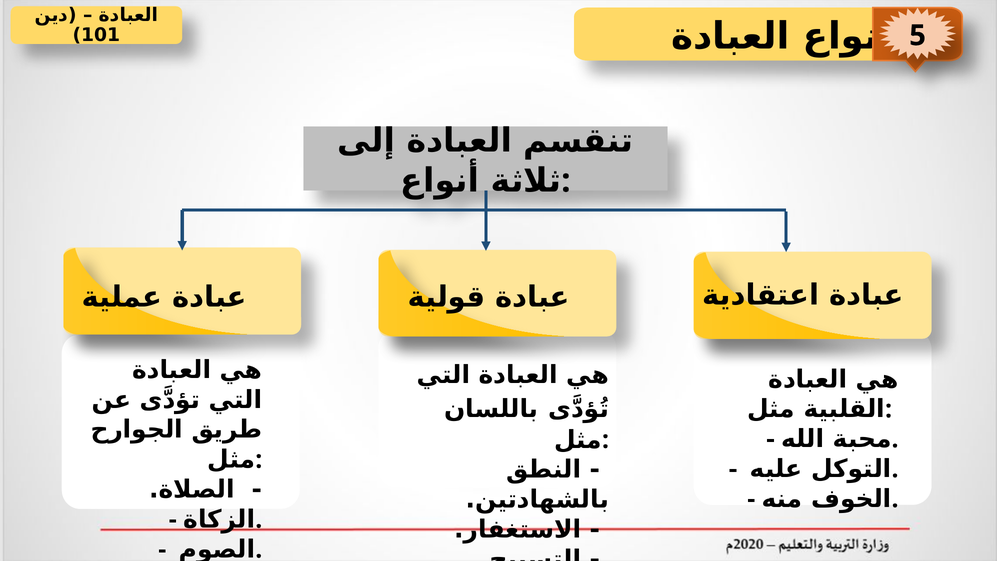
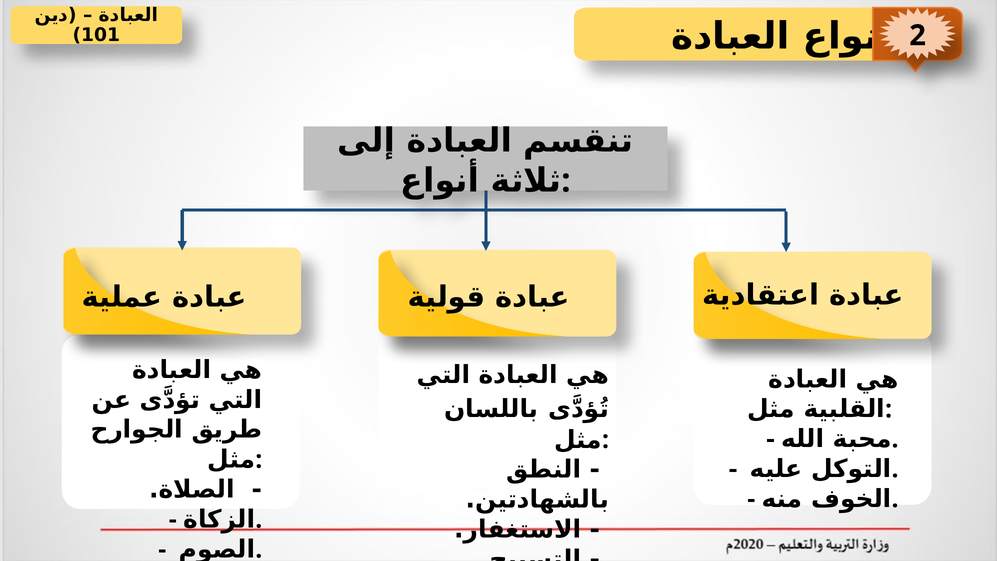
5: 5 -> 2
